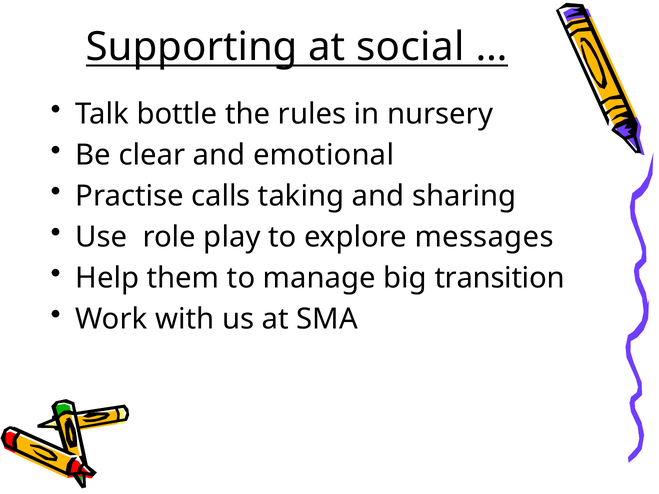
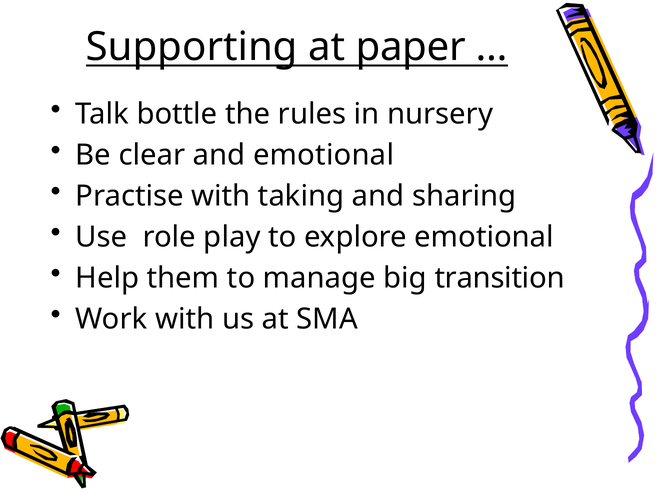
social: social -> paper
Practise calls: calls -> with
explore messages: messages -> emotional
